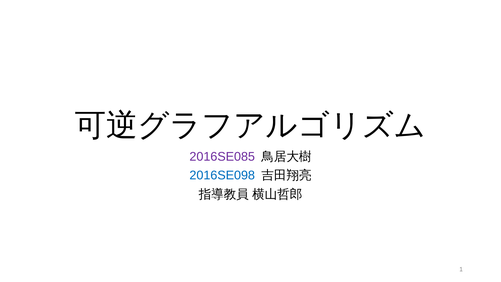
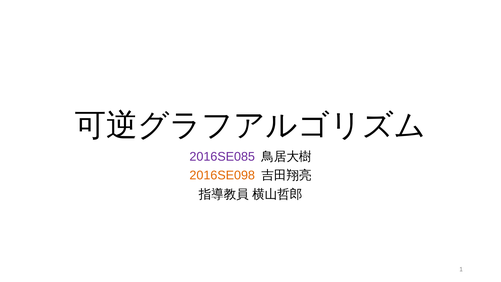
2016SE098 colour: blue -> orange
